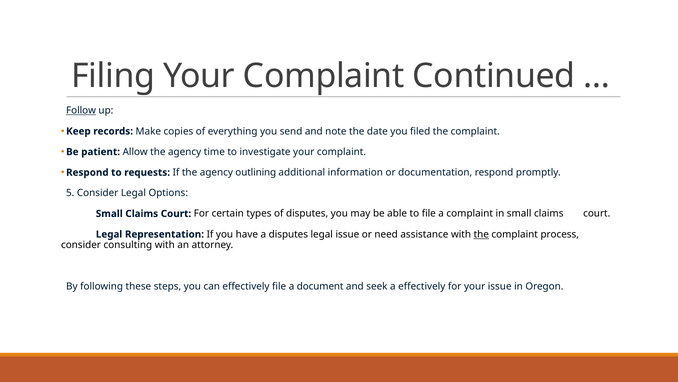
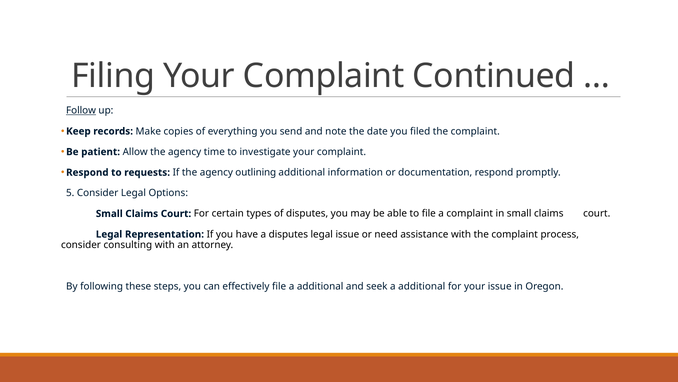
the at (481, 234) underline: present -> none
file a document: document -> additional
seek a effectively: effectively -> additional
